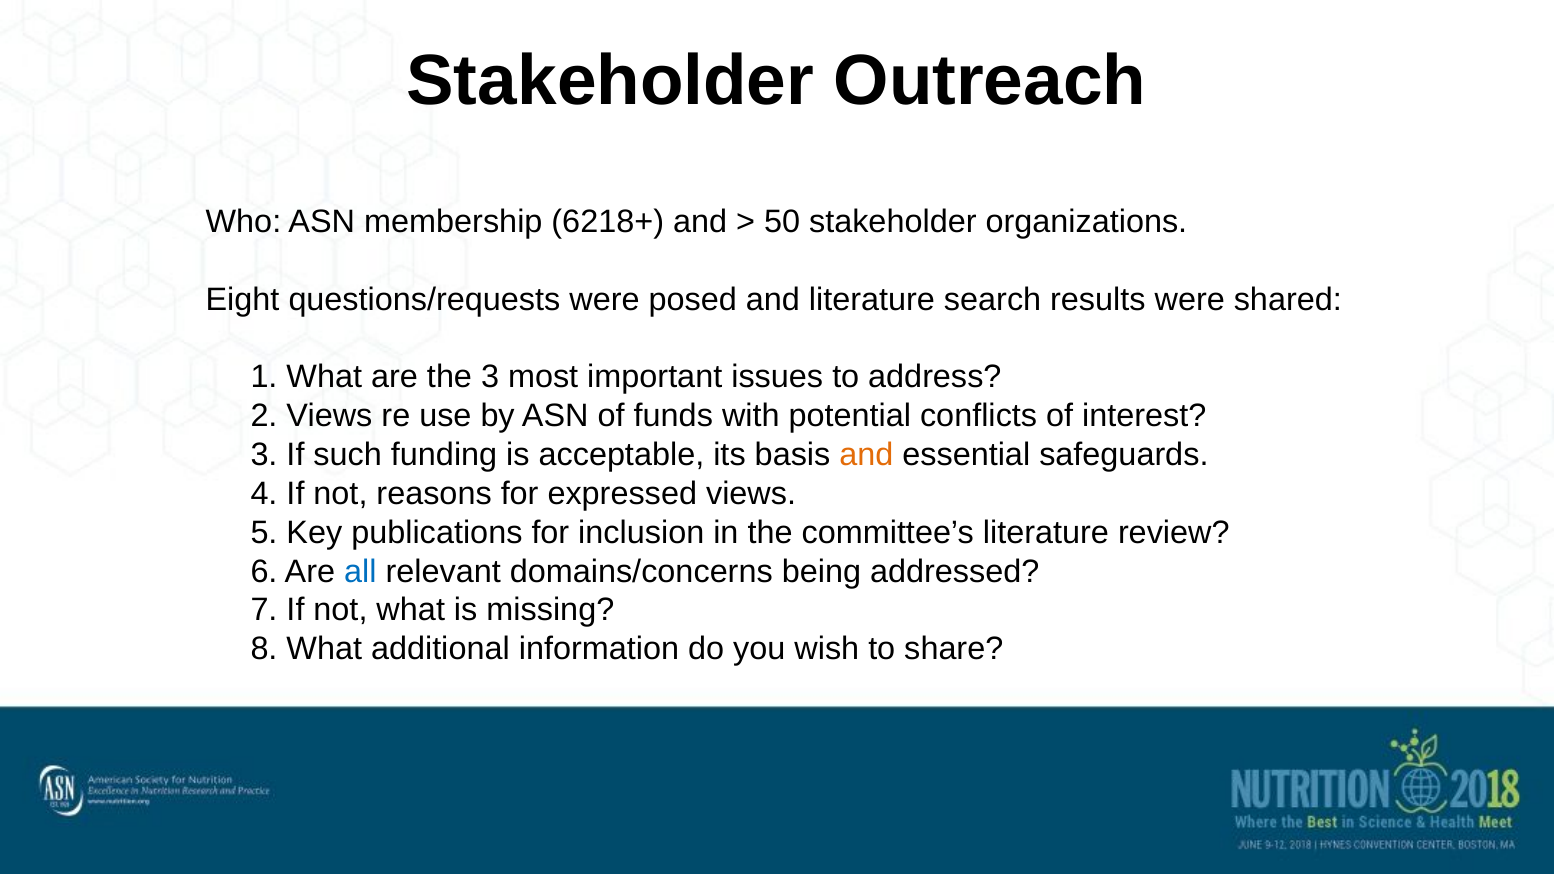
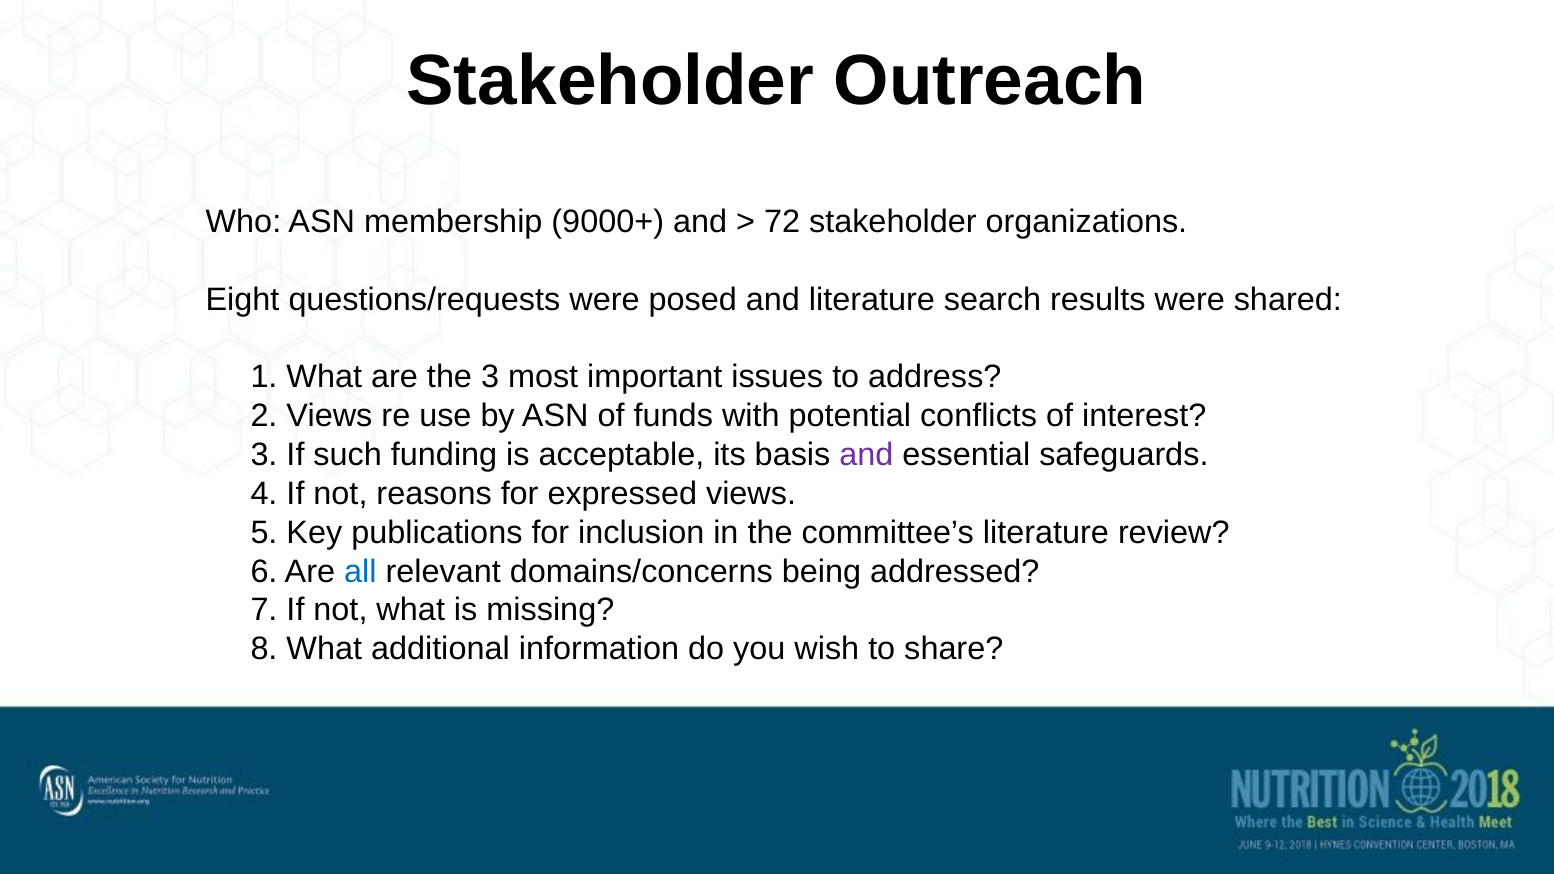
6218+: 6218+ -> 9000+
50: 50 -> 72
and at (866, 455) colour: orange -> purple
